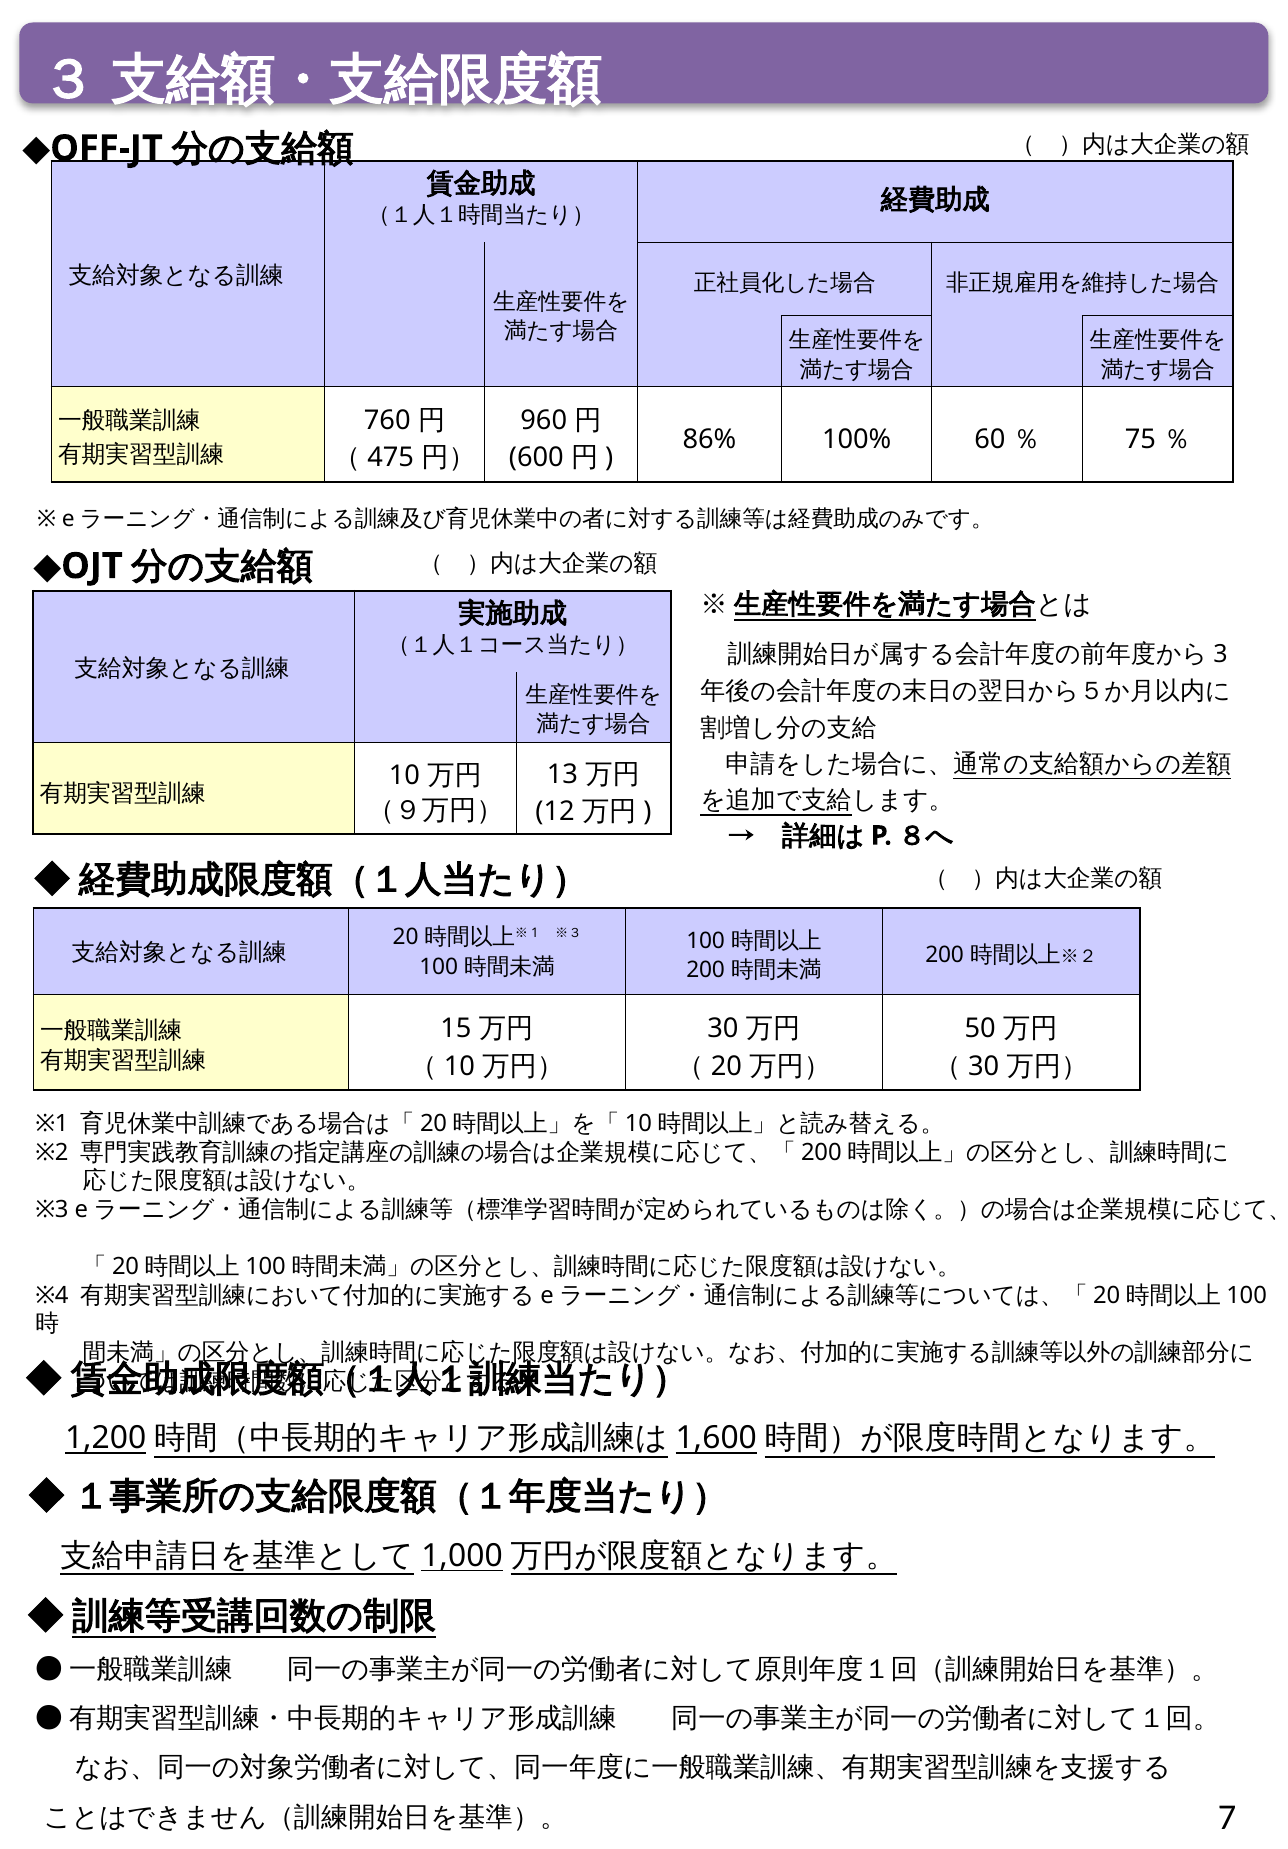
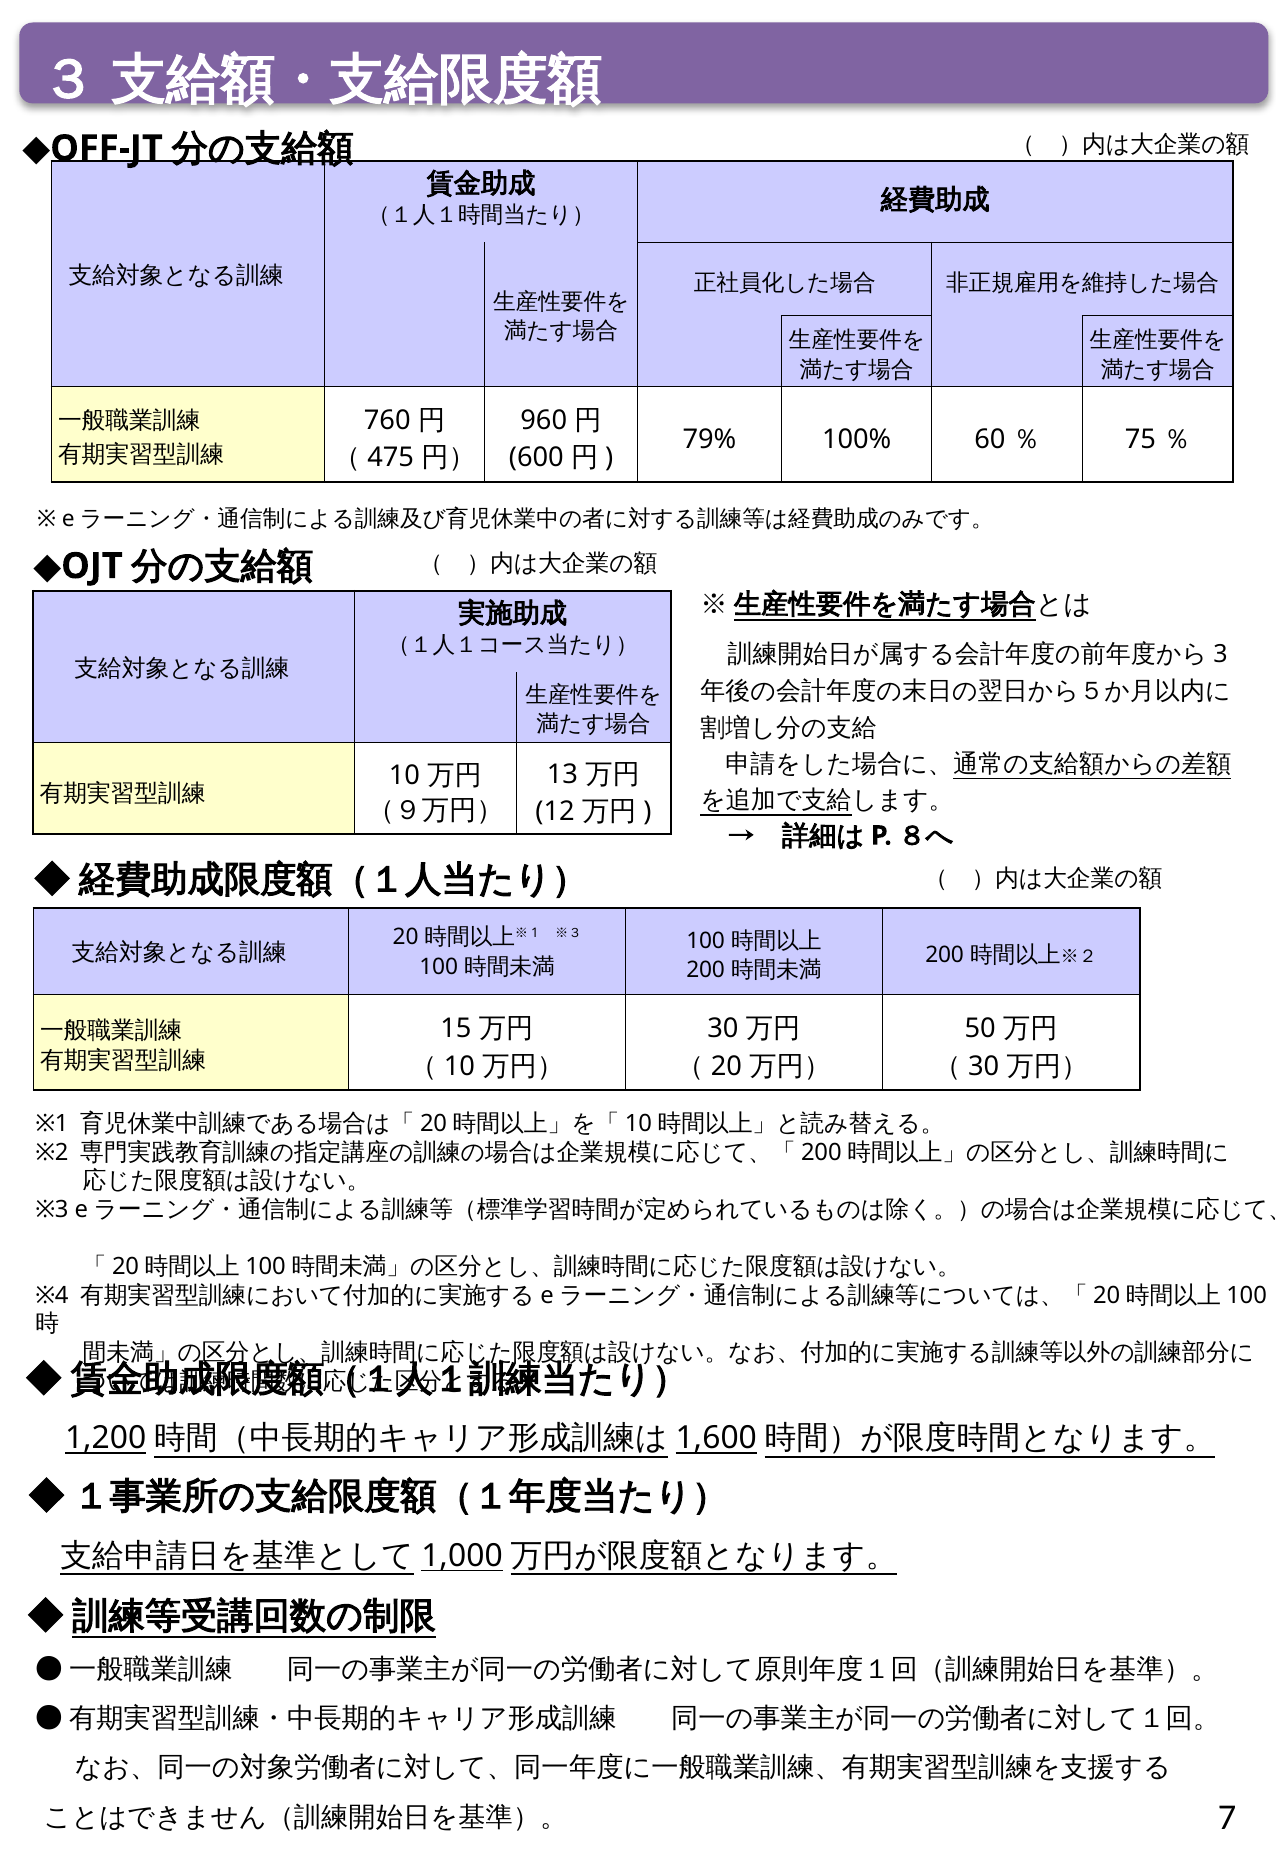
86%: 86% -> 79%
